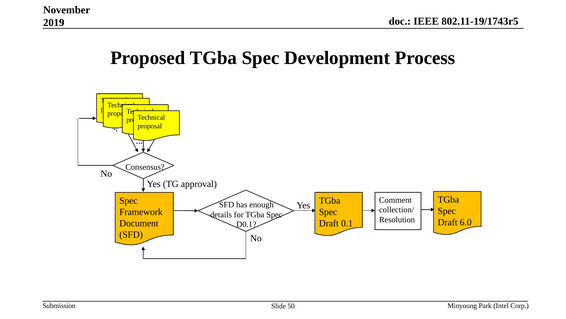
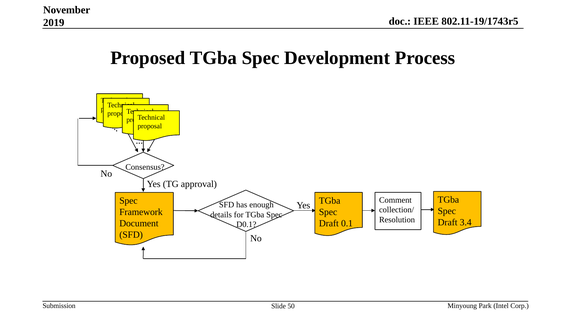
6.0: 6.0 -> 3.4
